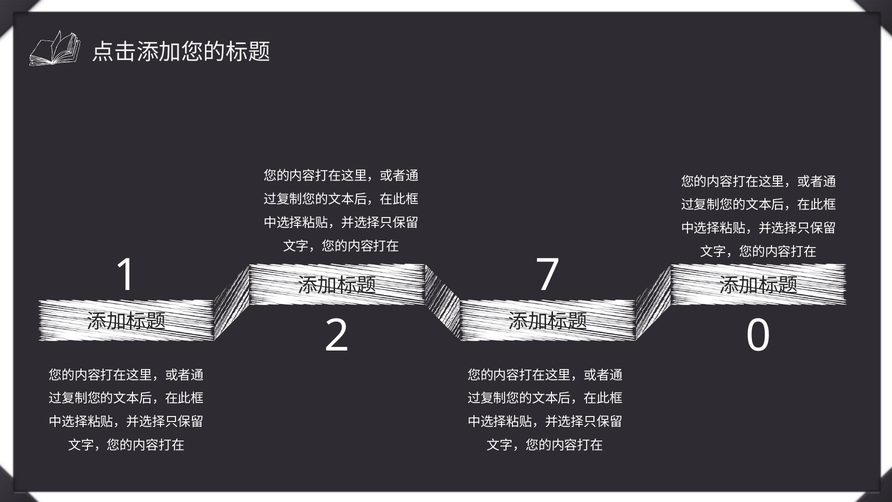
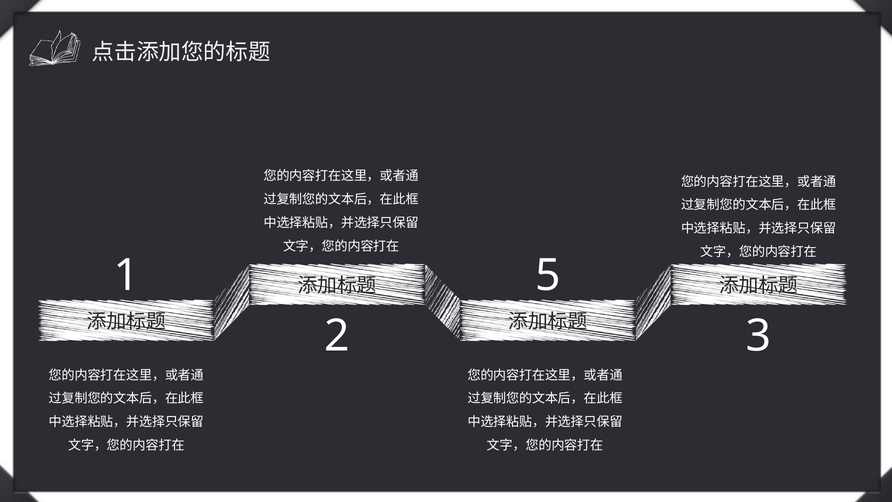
7: 7 -> 5
0: 0 -> 3
